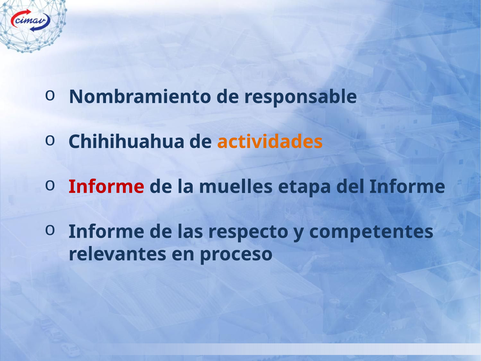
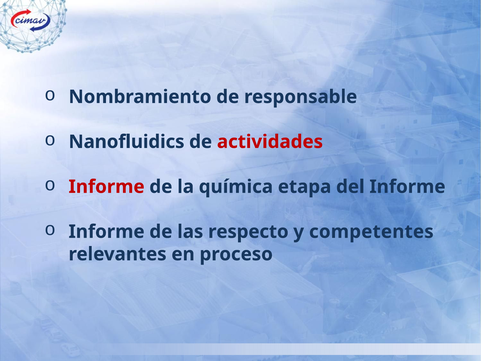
Chihihuahua: Chihihuahua -> Nanofluidics
actividades colour: orange -> red
muelles: muelles -> química
